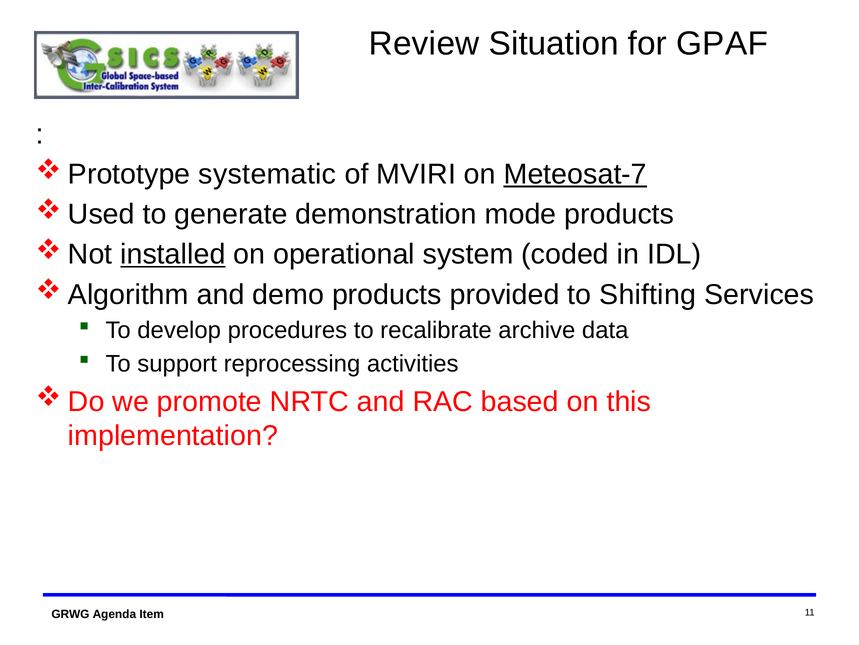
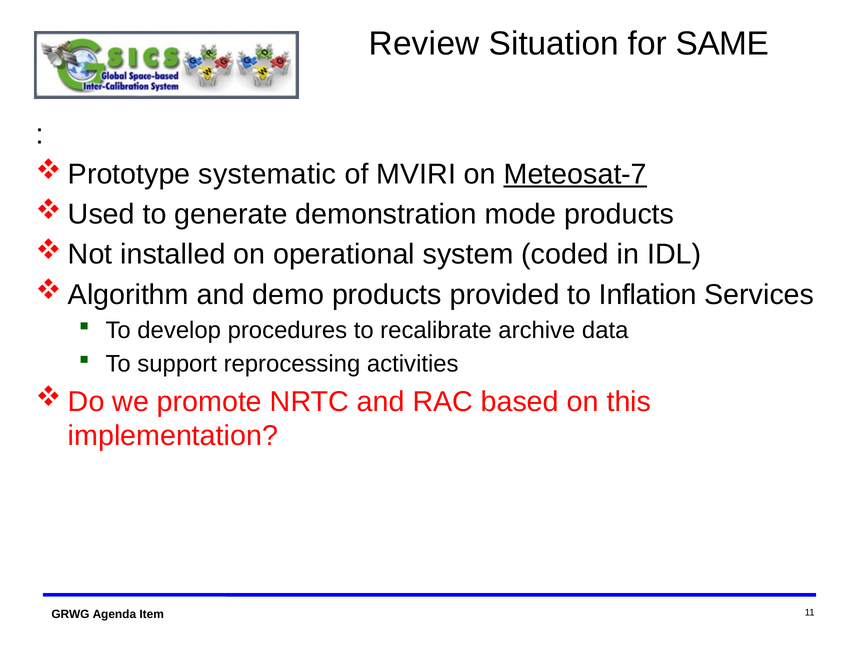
GPAF: GPAF -> SAME
installed underline: present -> none
Shifting: Shifting -> Inflation
